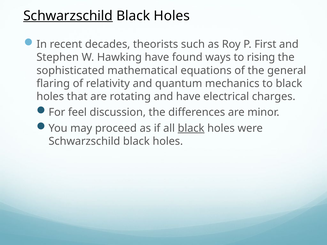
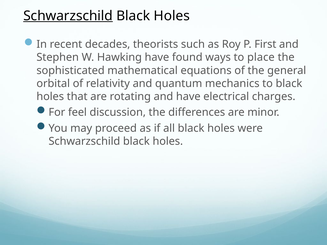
rising: rising -> place
flaring: flaring -> orbital
black at (191, 128) underline: present -> none
